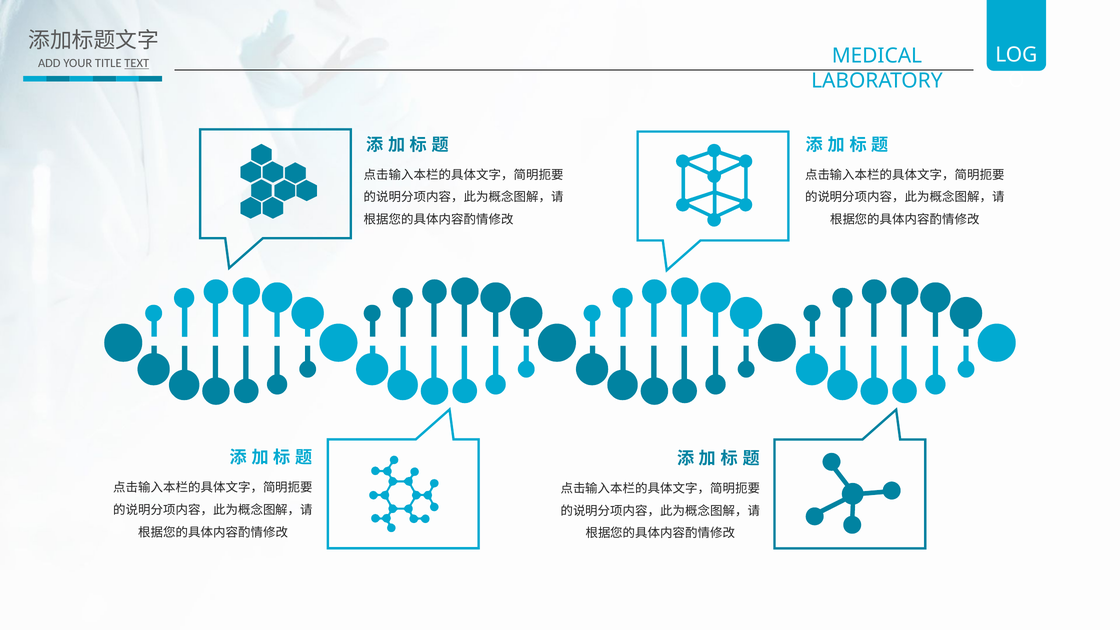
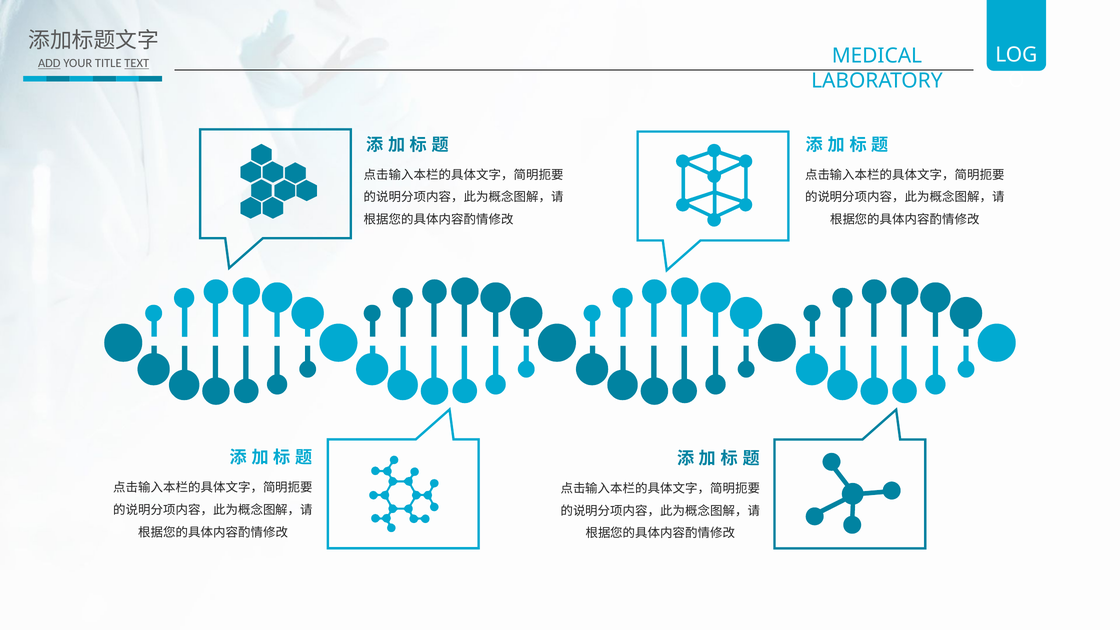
ADD underline: none -> present
